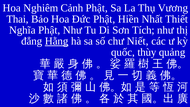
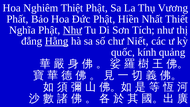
Cảnh: Cảnh -> Thiệt
Thai: Thai -> Phất
Như at (72, 30) underline: none -> present
thùy: thùy -> kính
